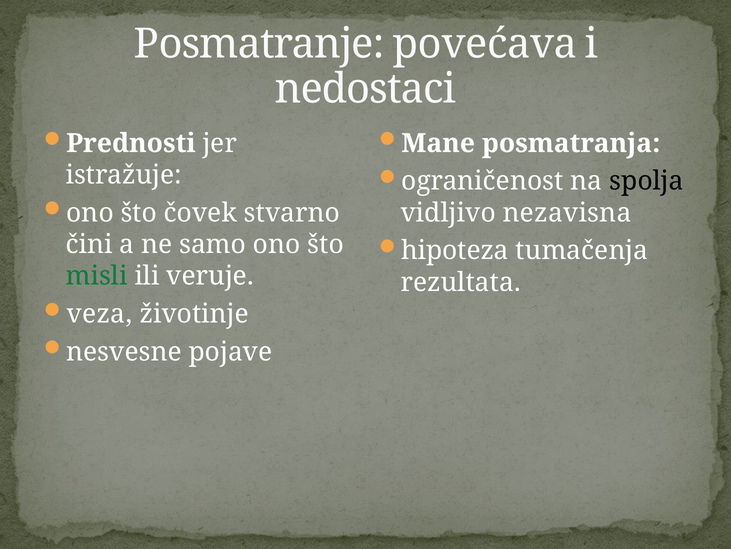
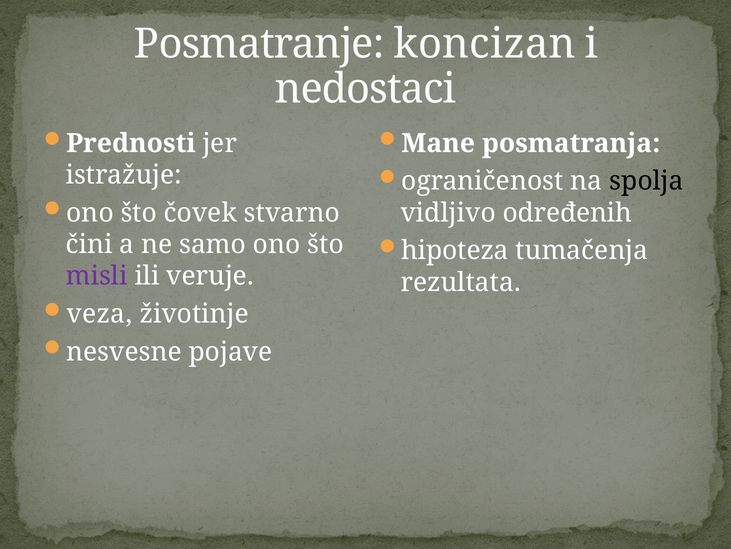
povećava: povećava -> koncizan
nezavisna: nezavisna -> određenih
misli colour: green -> purple
